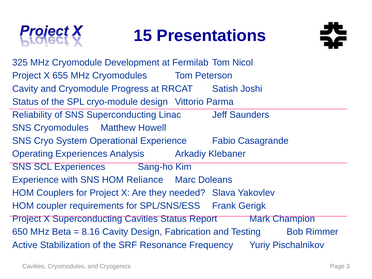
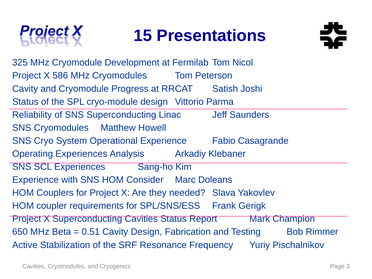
655: 655 -> 586
Reliance: Reliance -> Consider
8.16: 8.16 -> 0.51
